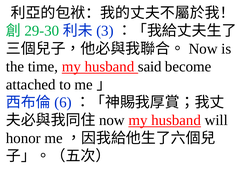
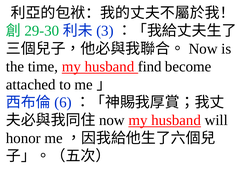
said: said -> find
